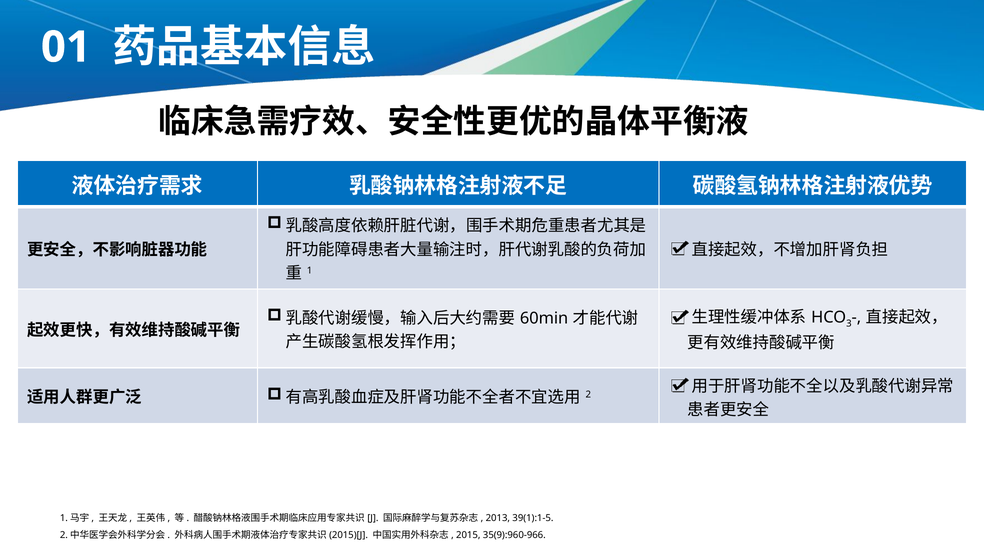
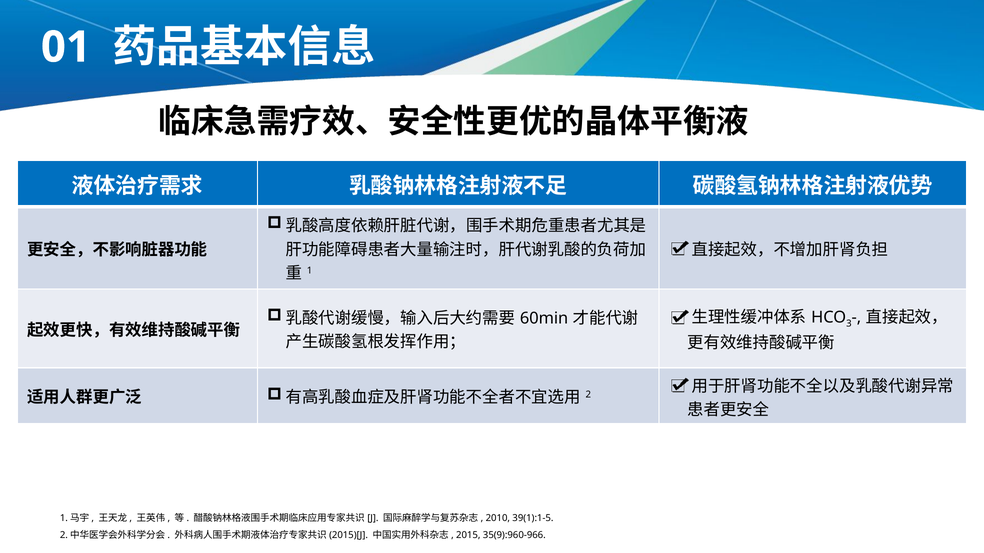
2013: 2013 -> 2010
